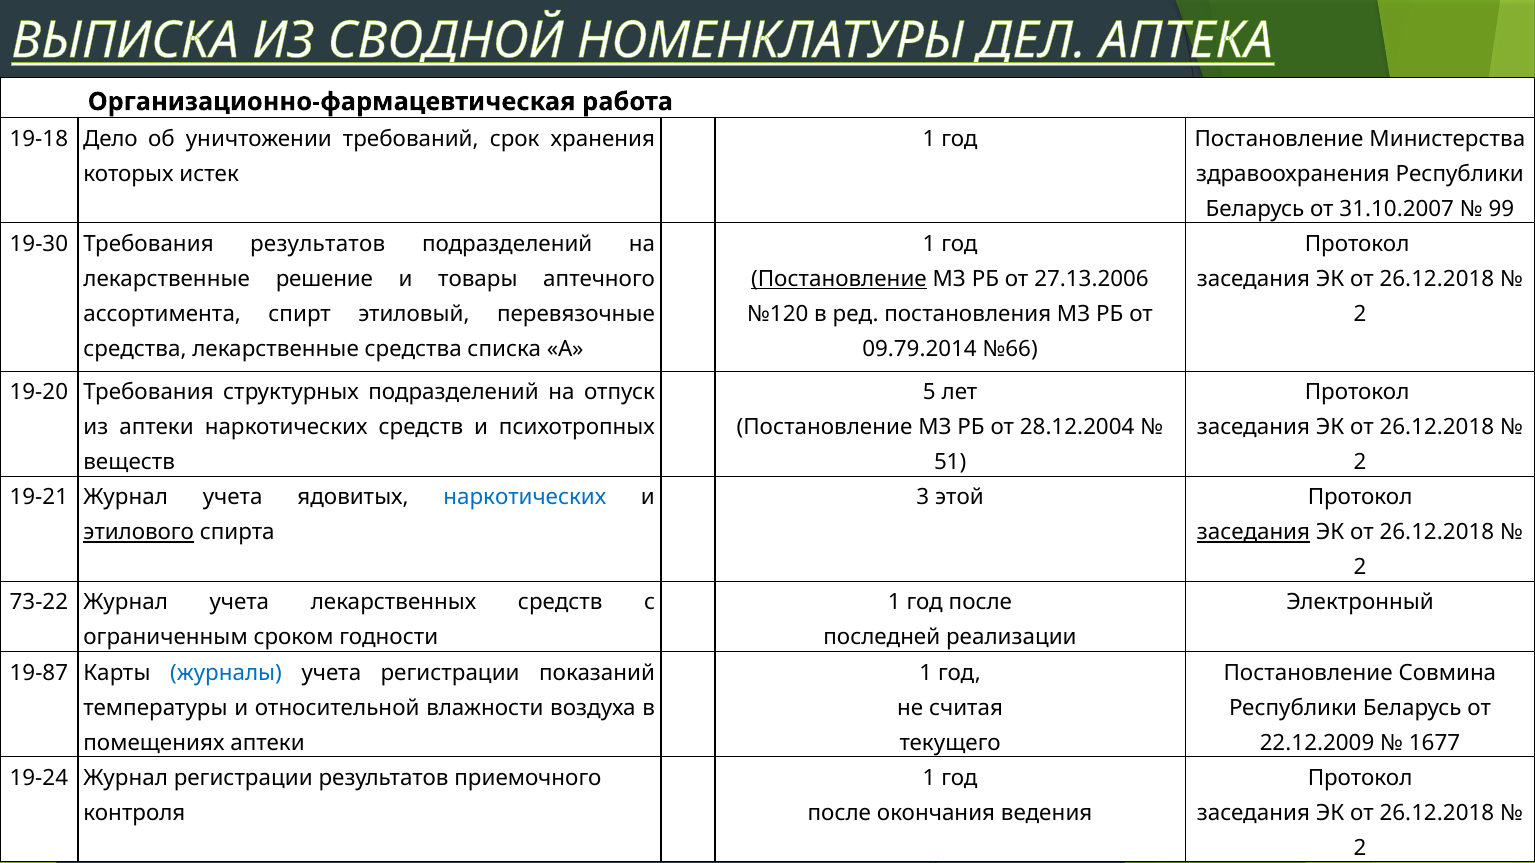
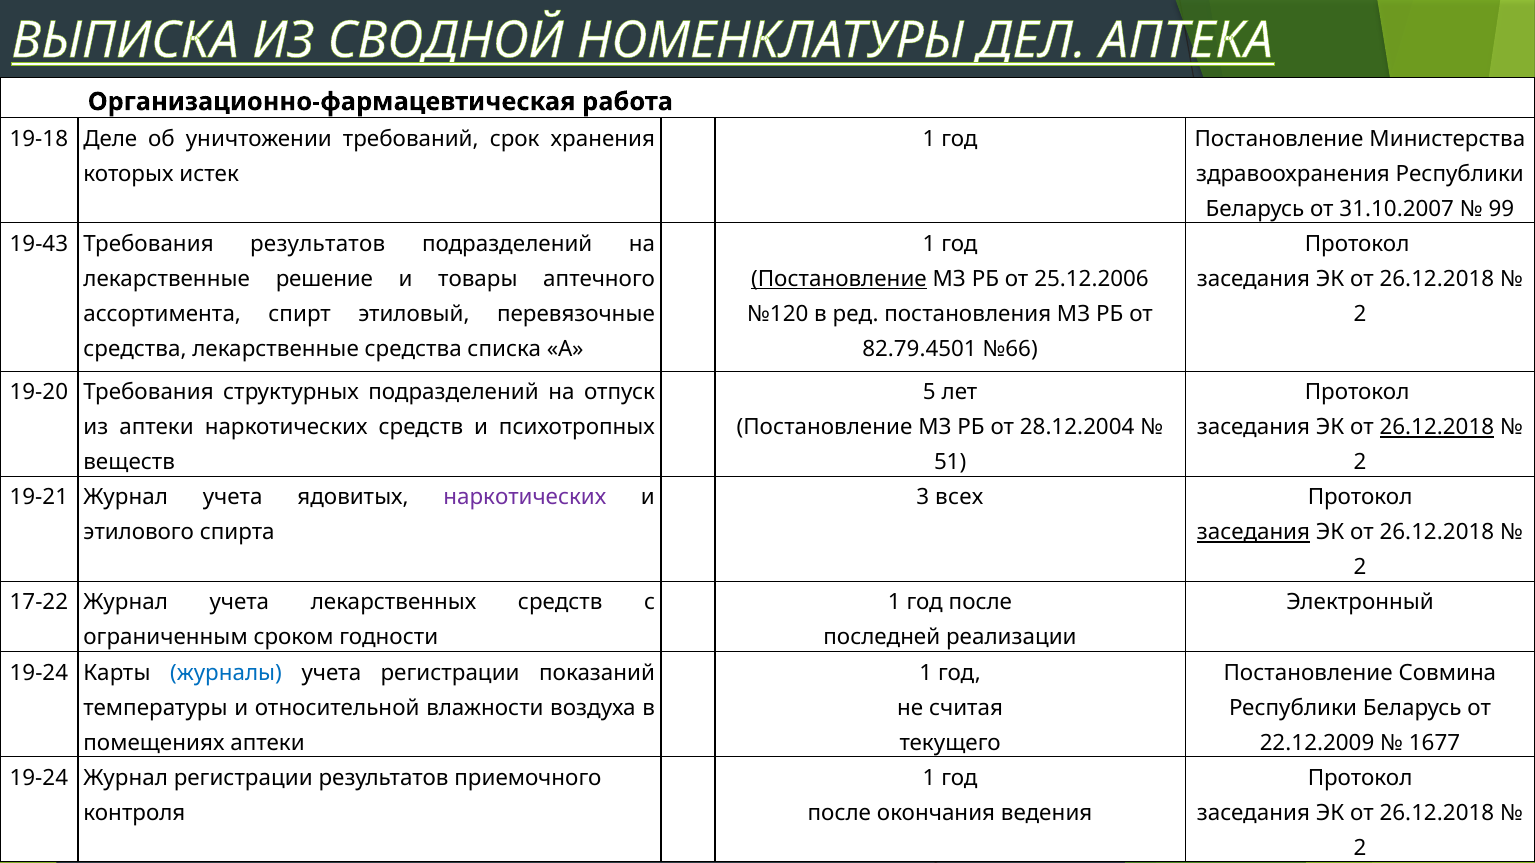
Дело: Дело -> Деле
19-30: 19-30 -> 19-43
27.13.2006: 27.13.2006 -> 25.12.2006
09.79.2014: 09.79.2014 -> 82.79.4501
26.12.2018 at (1437, 428) underline: none -> present
наркотических at (525, 498) colour: blue -> purple
этой: этой -> всех
этилового underline: present -> none
73-22: 73-22 -> 17-22
19-87 at (39, 673): 19-87 -> 19-24
